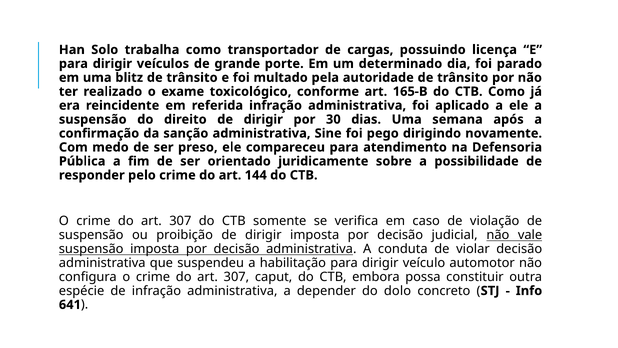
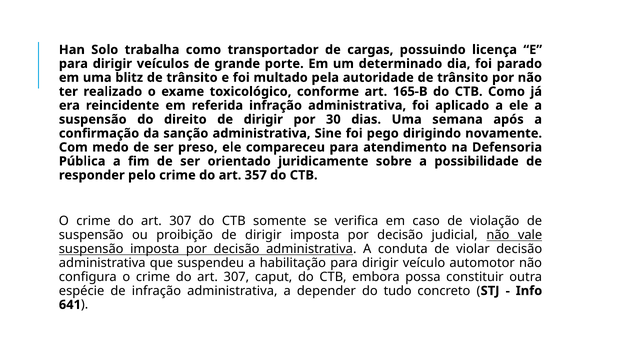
144: 144 -> 357
dolo: dolo -> tudo
